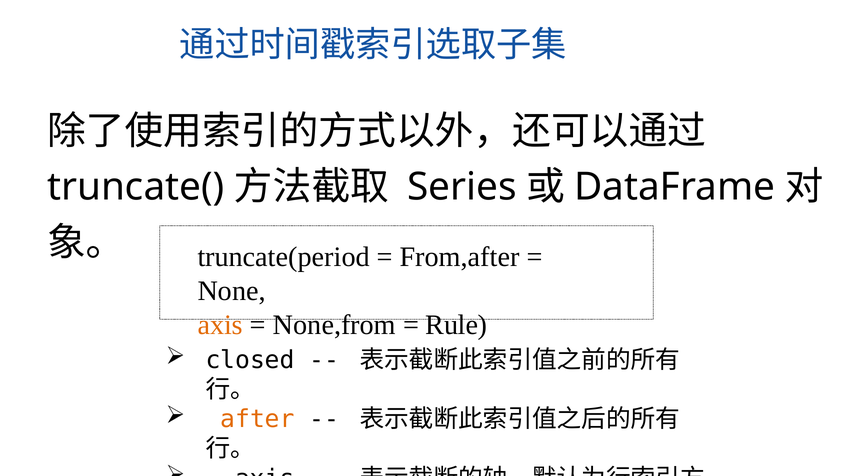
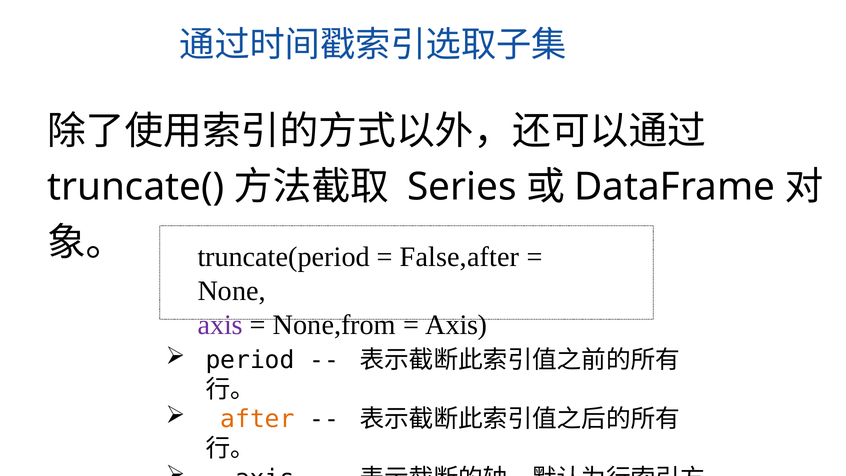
From,after: From,after -> False,after
axis at (220, 325) colour: orange -> purple
Rule at (456, 325): Rule -> Axis
closed: closed -> period
